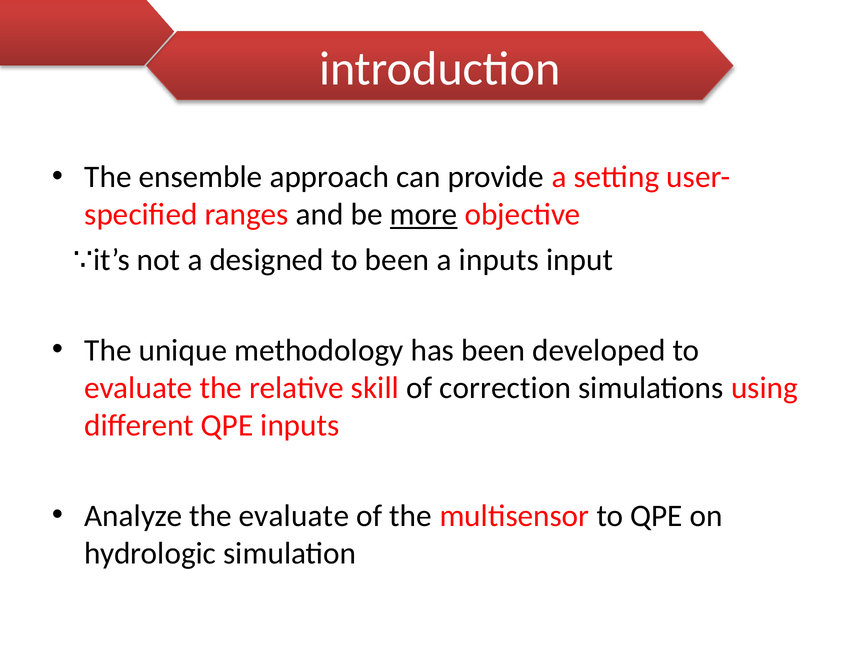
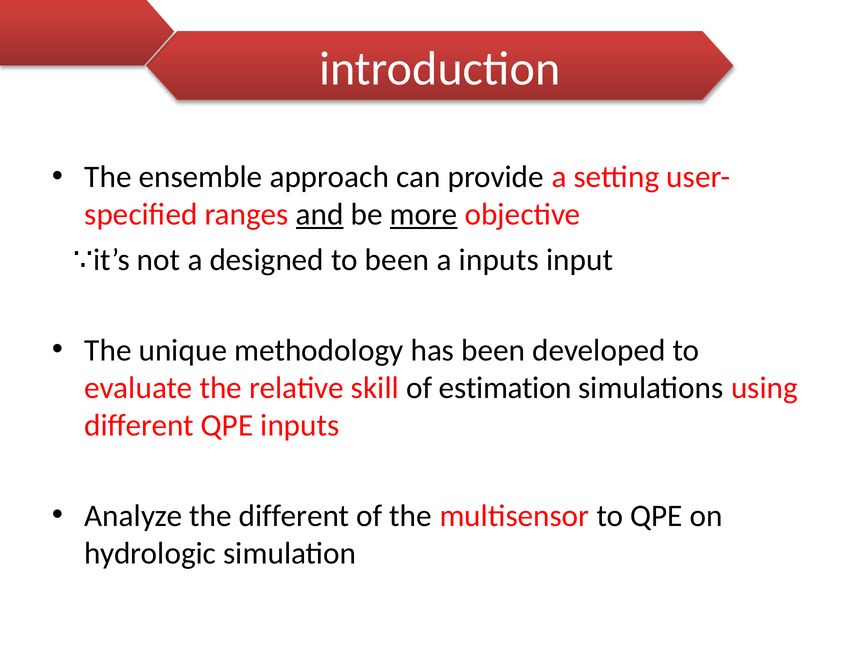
and underline: none -> present
correction: correction -> estimation
the evaluate: evaluate -> different
